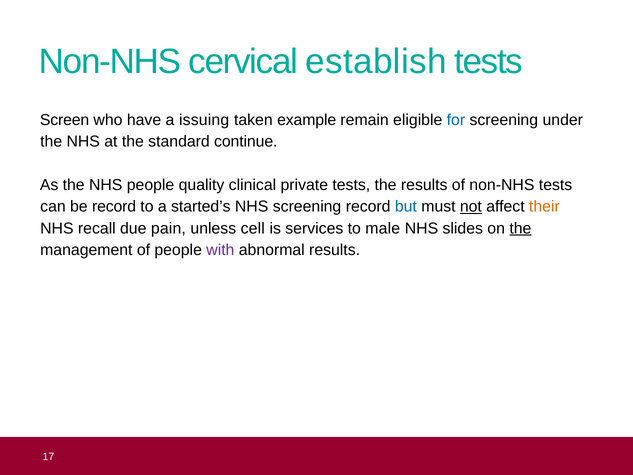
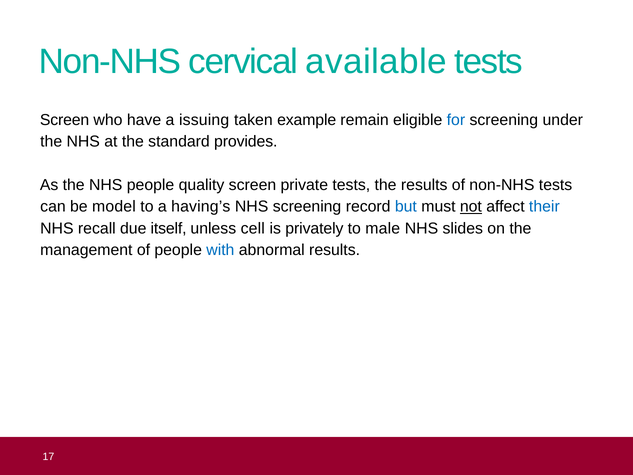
establish: establish -> available
continue: continue -> provides
quality clinical: clinical -> screen
be record: record -> model
started’s: started’s -> having’s
their colour: orange -> blue
pain: pain -> itself
services: services -> privately
the at (520, 228) underline: present -> none
with colour: purple -> blue
